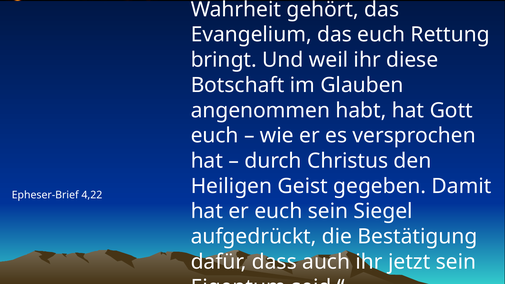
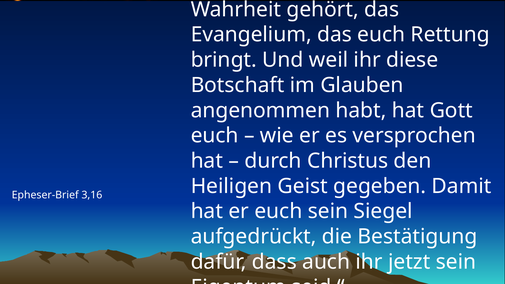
4,22: 4,22 -> 3,16
